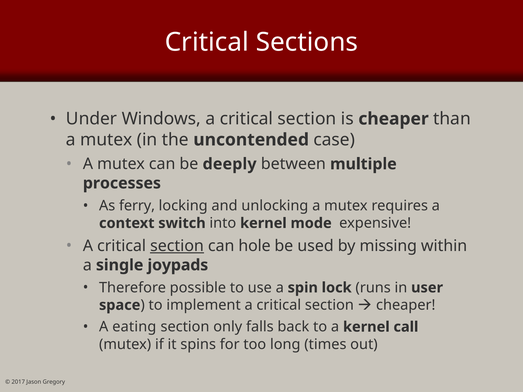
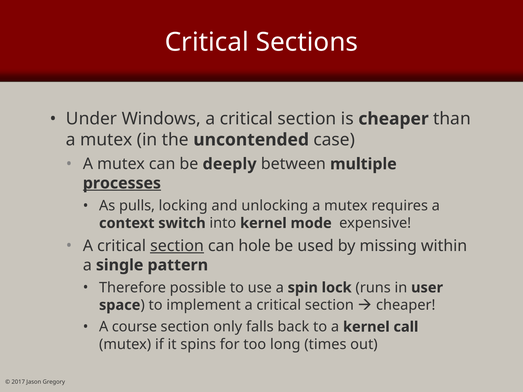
processes underline: none -> present
ferry: ferry -> pulls
joypads: joypads -> pattern
eating: eating -> course
